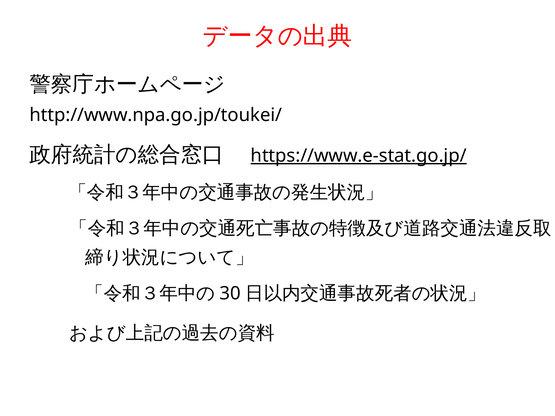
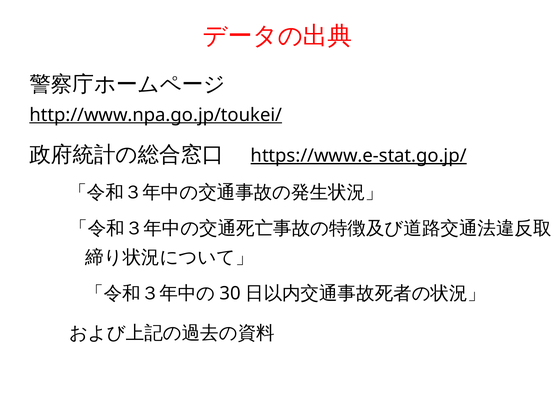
http://www.npa.go.jp/toukei/ underline: none -> present
